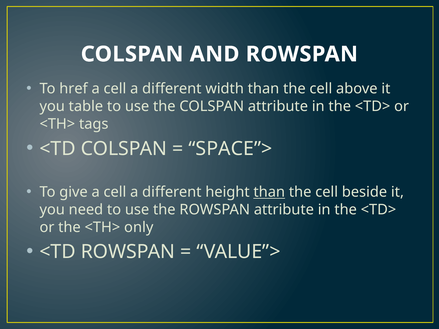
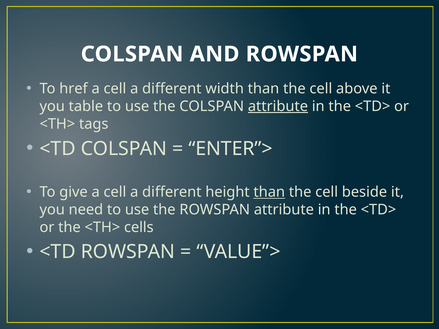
attribute at (278, 106) underline: none -> present
SPACE”>: SPACE”> -> ENTER”>
only: only -> cells
